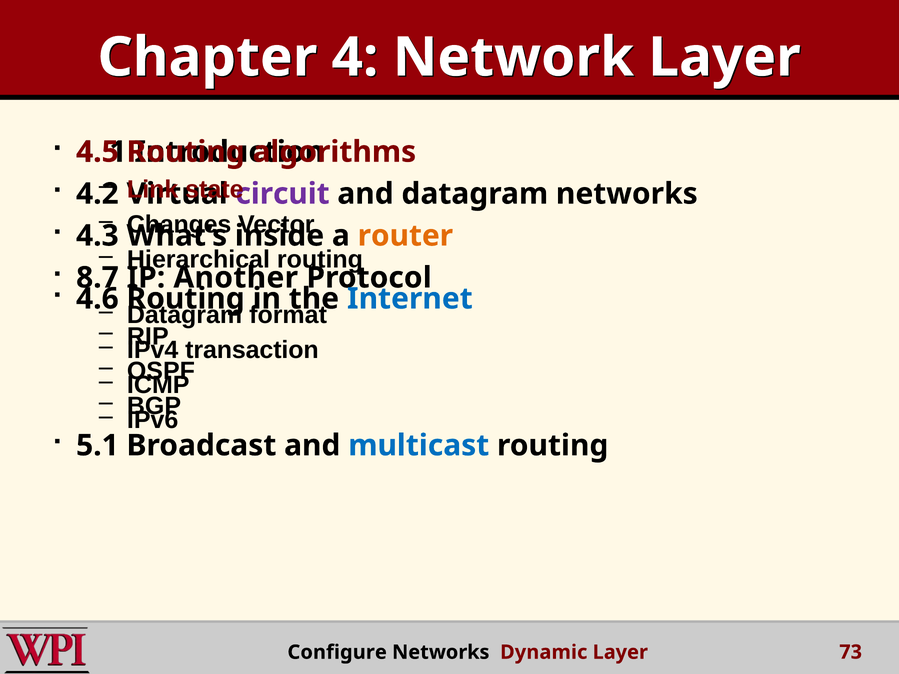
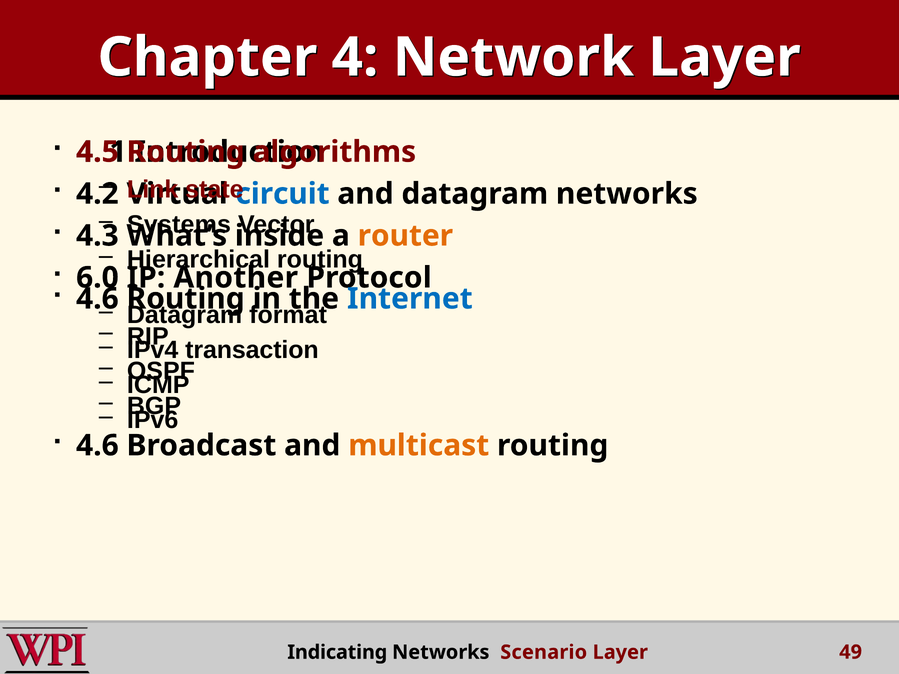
circuit colour: purple -> blue
Changes: Changes -> Systems
8.7: 8.7 -> 6.0
5.1 at (97, 446): 5.1 -> 4.6
multicast colour: blue -> orange
Configure: Configure -> Indicating
Dynamic: Dynamic -> Scenario
73: 73 -> 49
